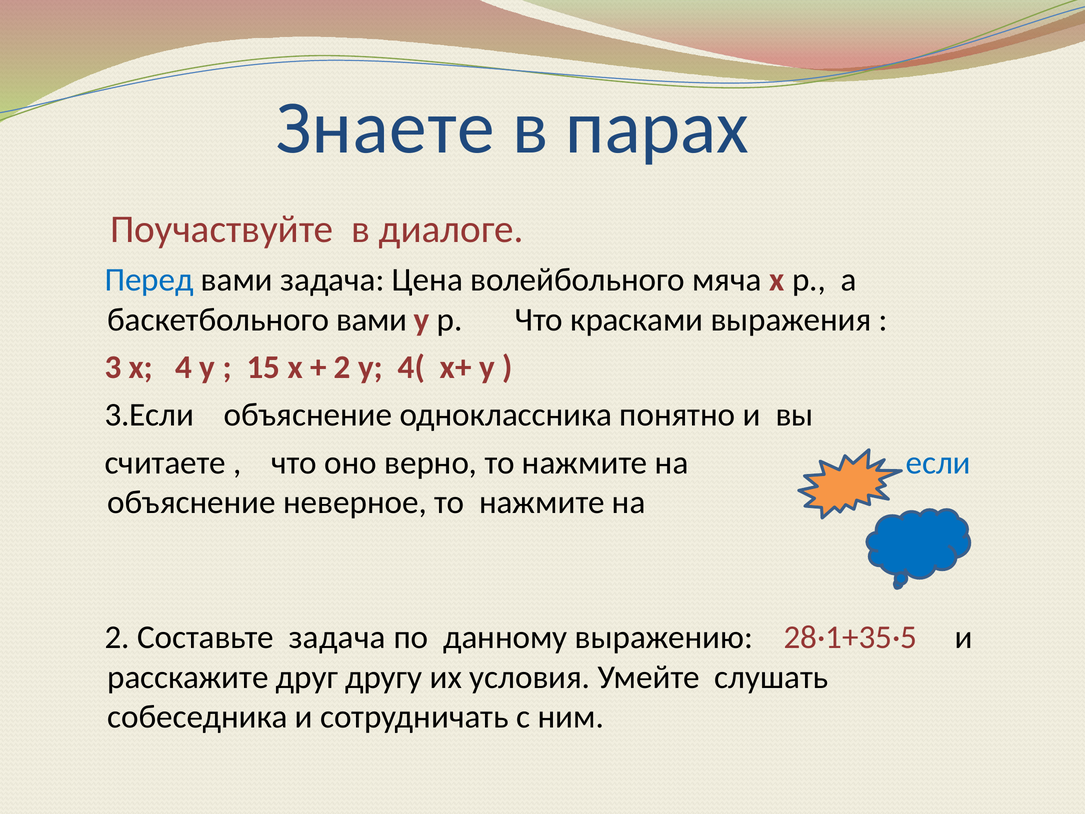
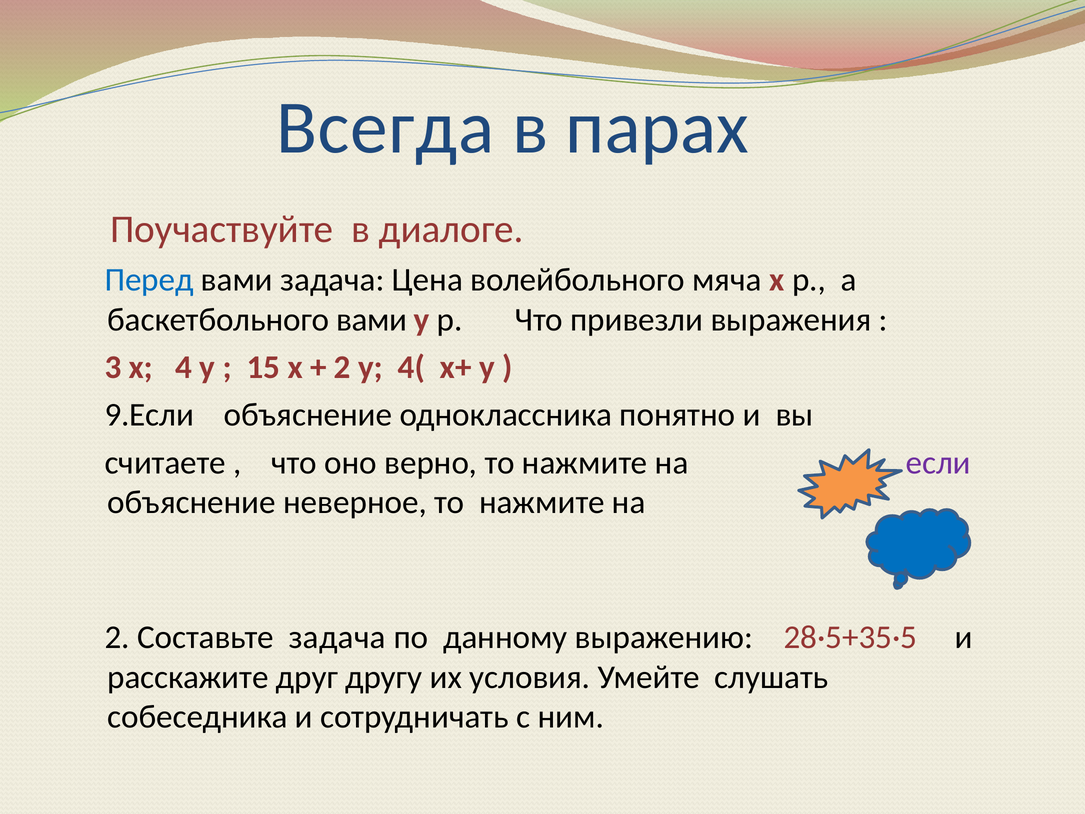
Знаете: Знаете -> Всегда
красками: красками -> привезли
3.Если: 3.Если -> 9.Если
если colour: blue -> purple
28·1+35·5: 28·1+35·5 -> 28·5+35·5
